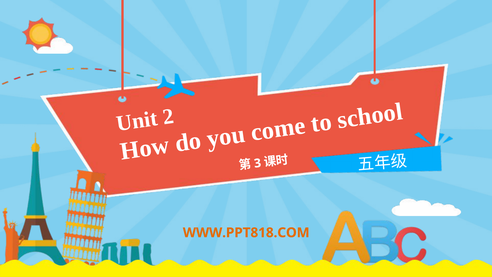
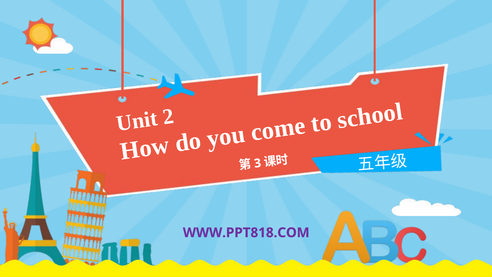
WWW.PPT818.COM colour: orange -> purple
